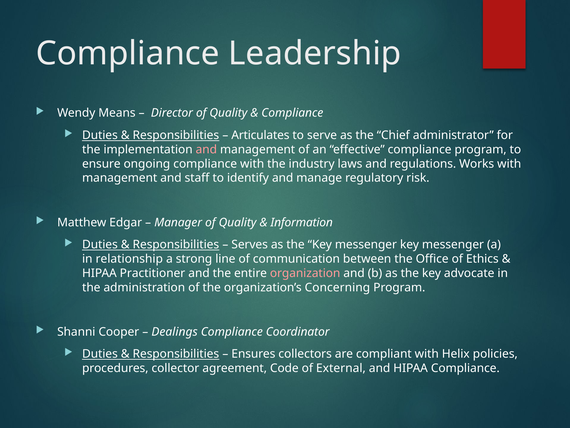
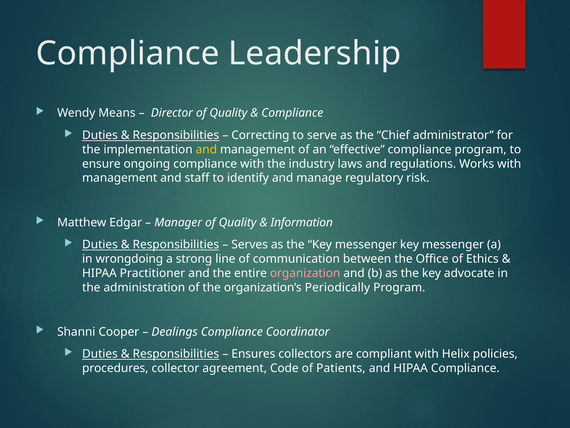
Articulates: Articulates -> Correcting
and at (206, 149) colour: pink -> yellow
relationship: relationship -> wrongdoing
Concerning: Concerning -> Periodically
External: External -> Patients
